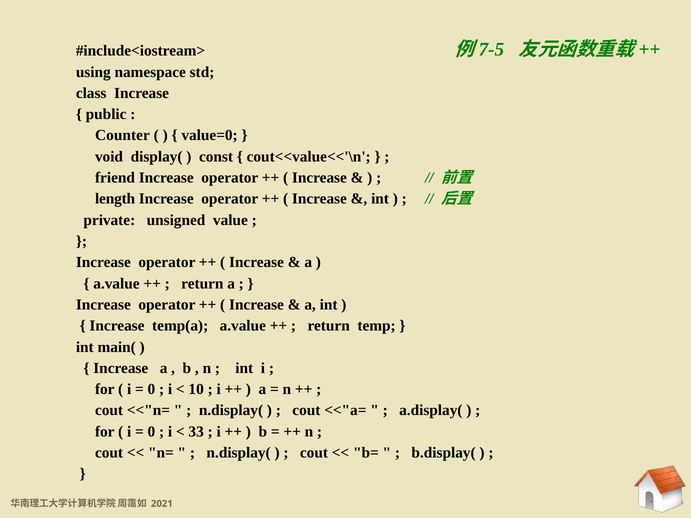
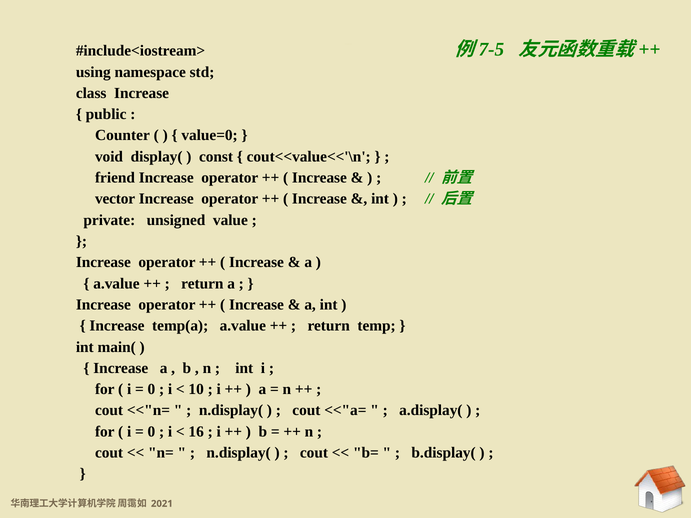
length: length -> vector
33: 33 -> 16
